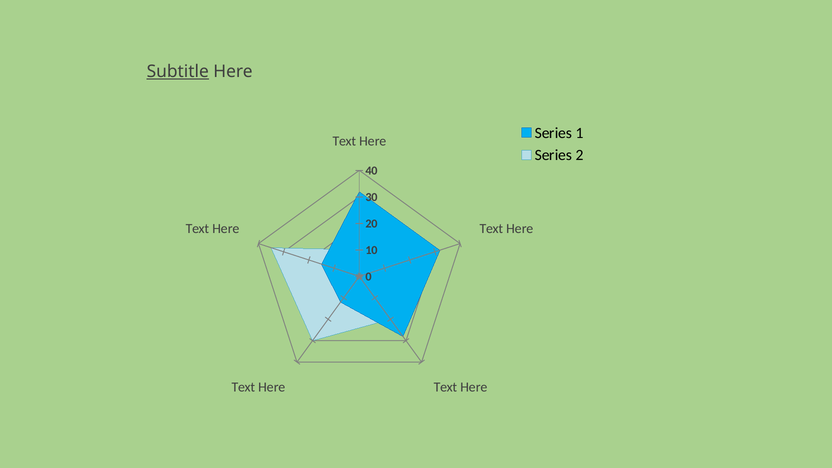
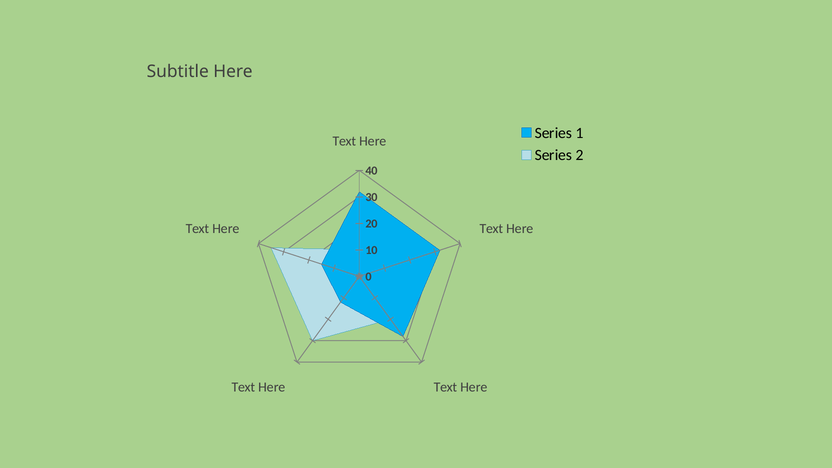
Subtitle underline: present -> none
